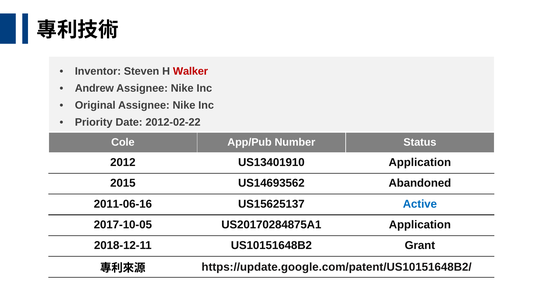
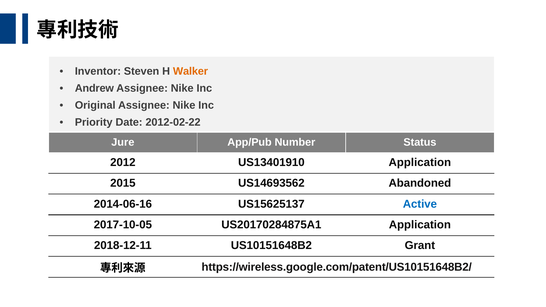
Walker colour: red -> orange
Cole: Cole -> Jure
2011-06-16: 2011-06-16 -> 2014-06-16
https://update.google.com/patent/US10151648B2/: https://update.google.com/patent/US10151648B2/ -> https://wireless.google.com/patent/US10151648B2/
